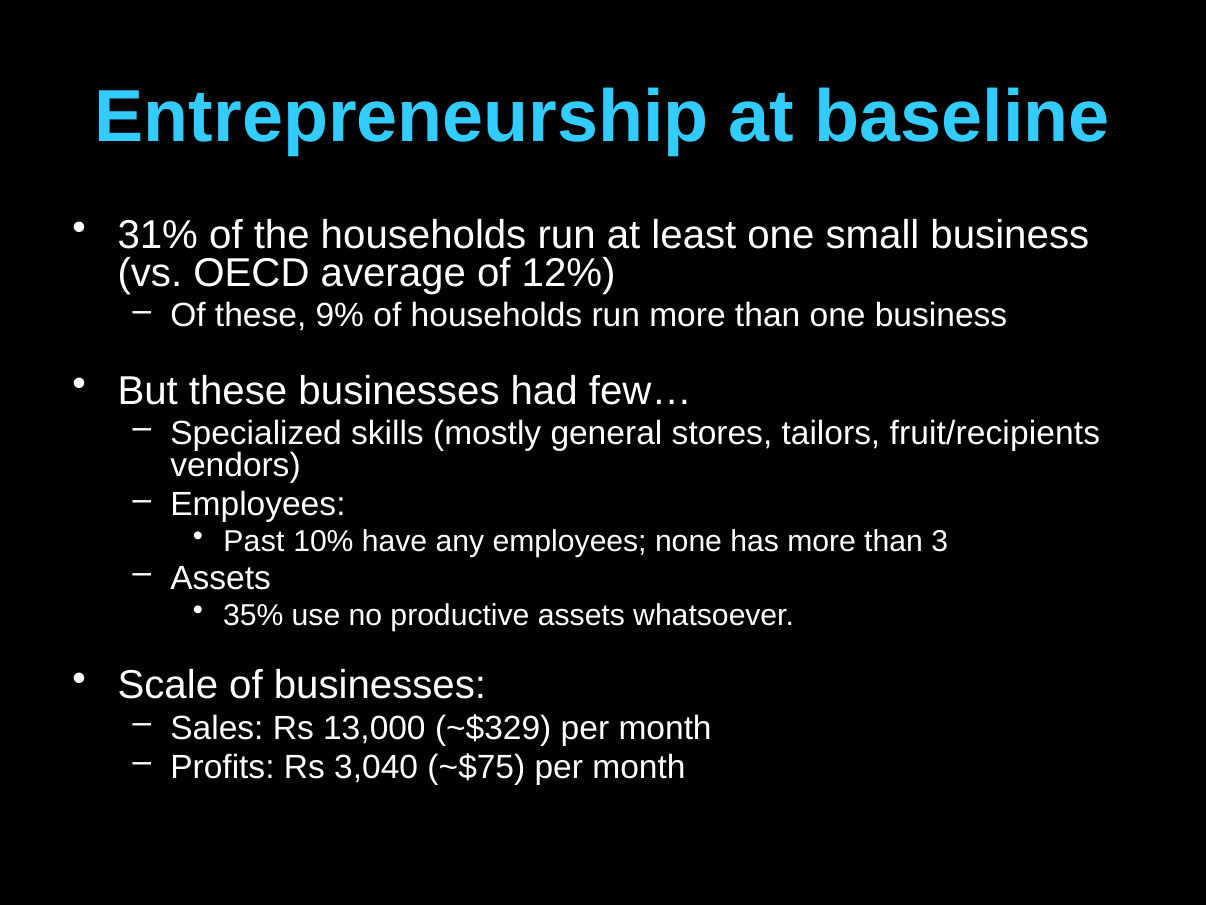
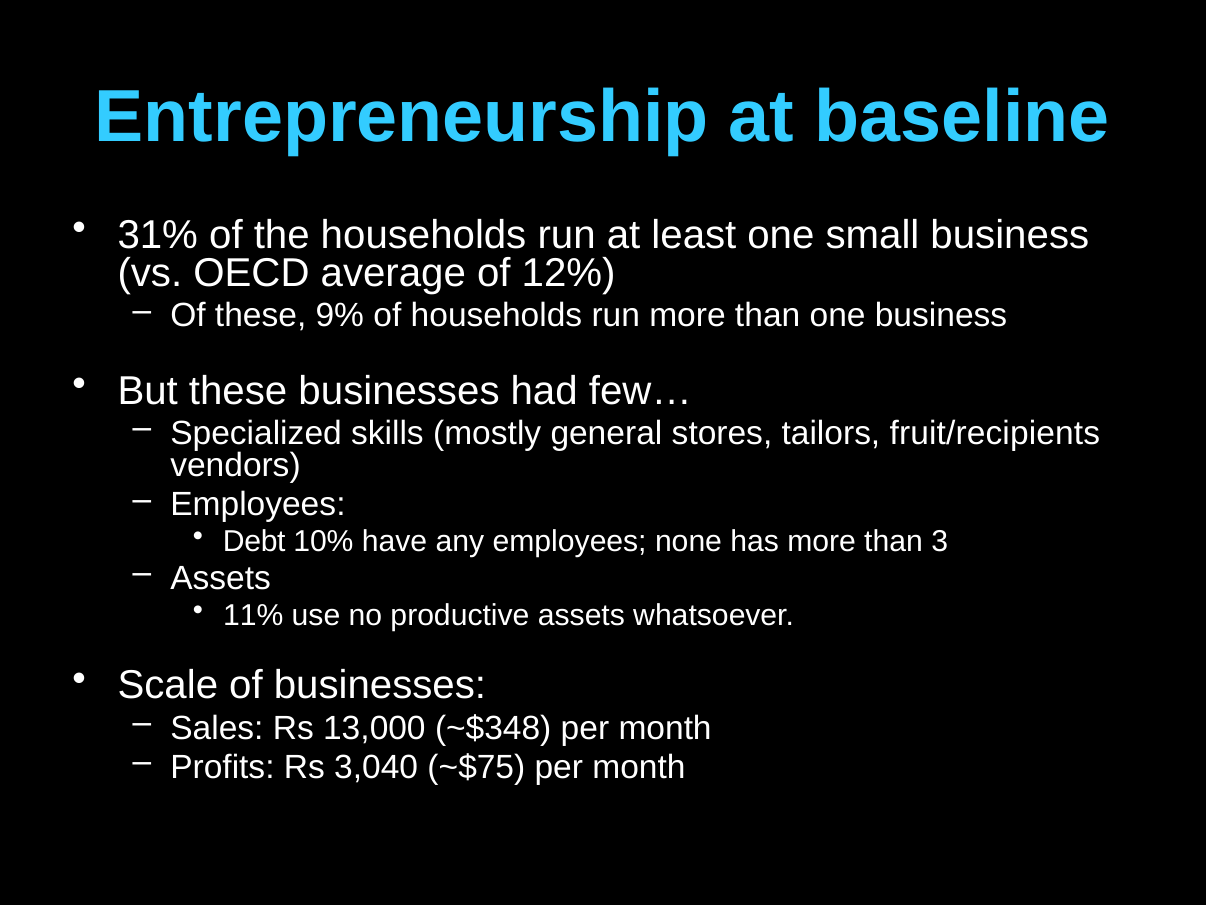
Past: Past -> Debt
35%: 35% -> 11%
~$329: ~$329 -> ~$348
